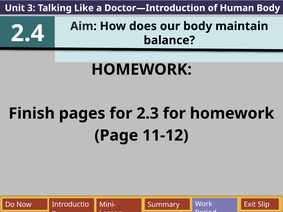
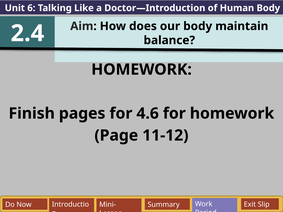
3: 3 -> 6
2.3: 2.3 -> 4.6
